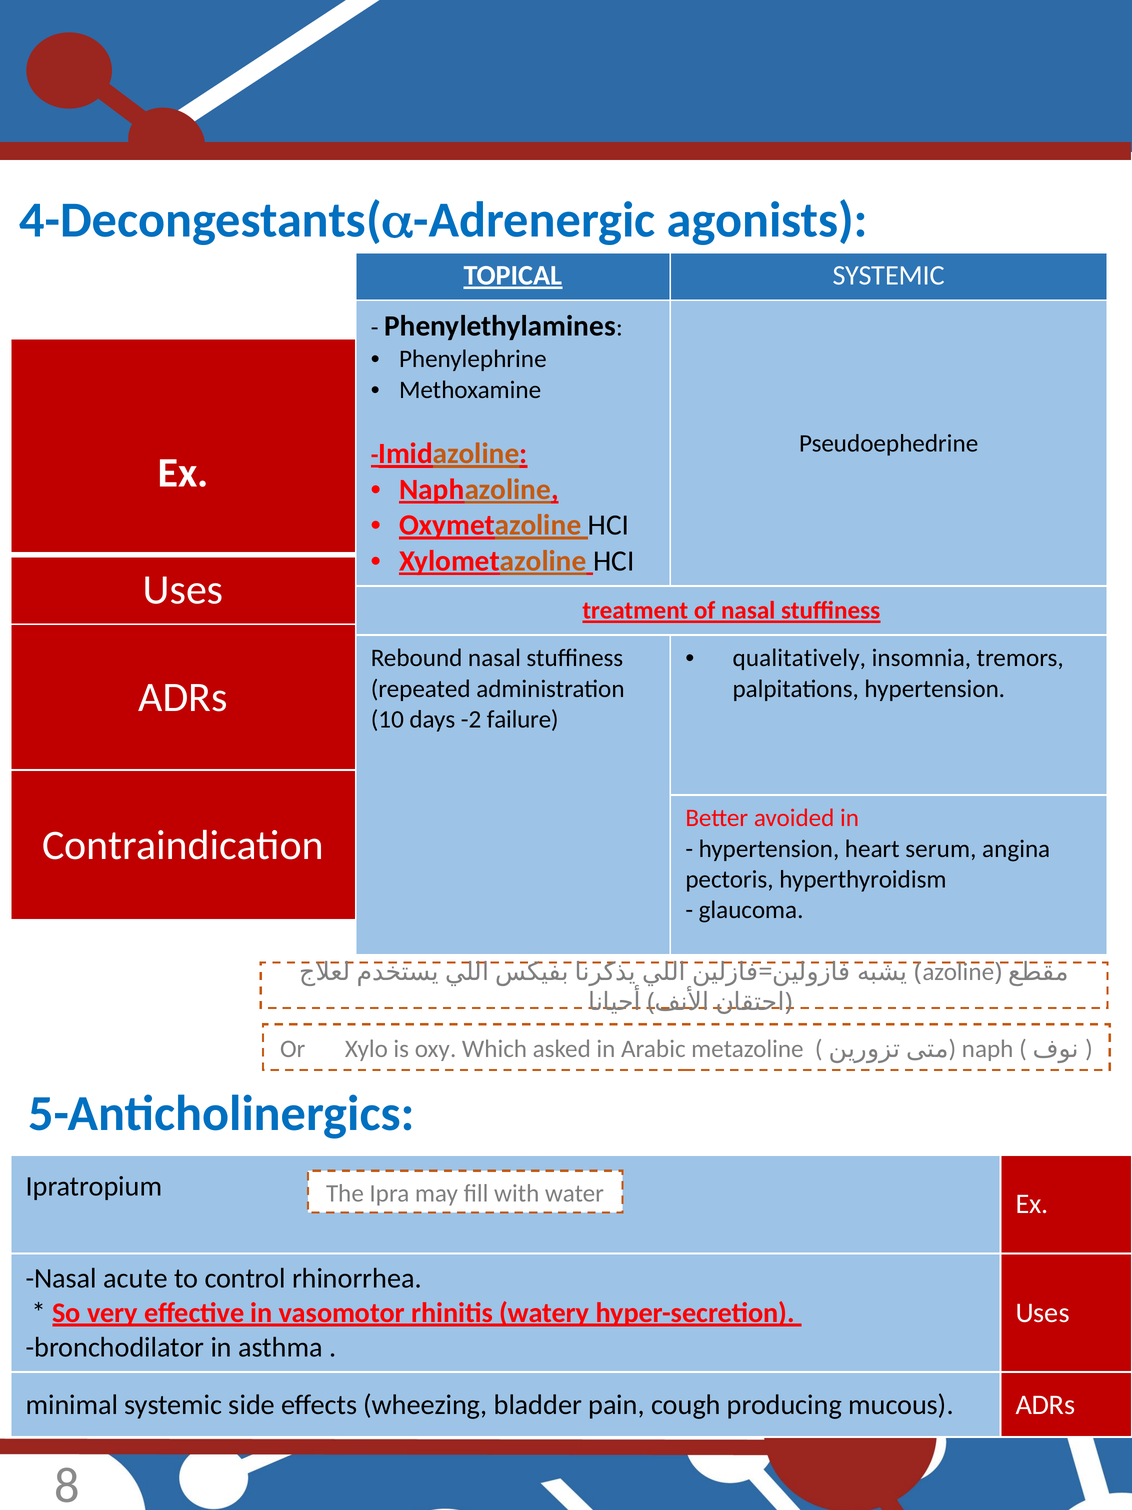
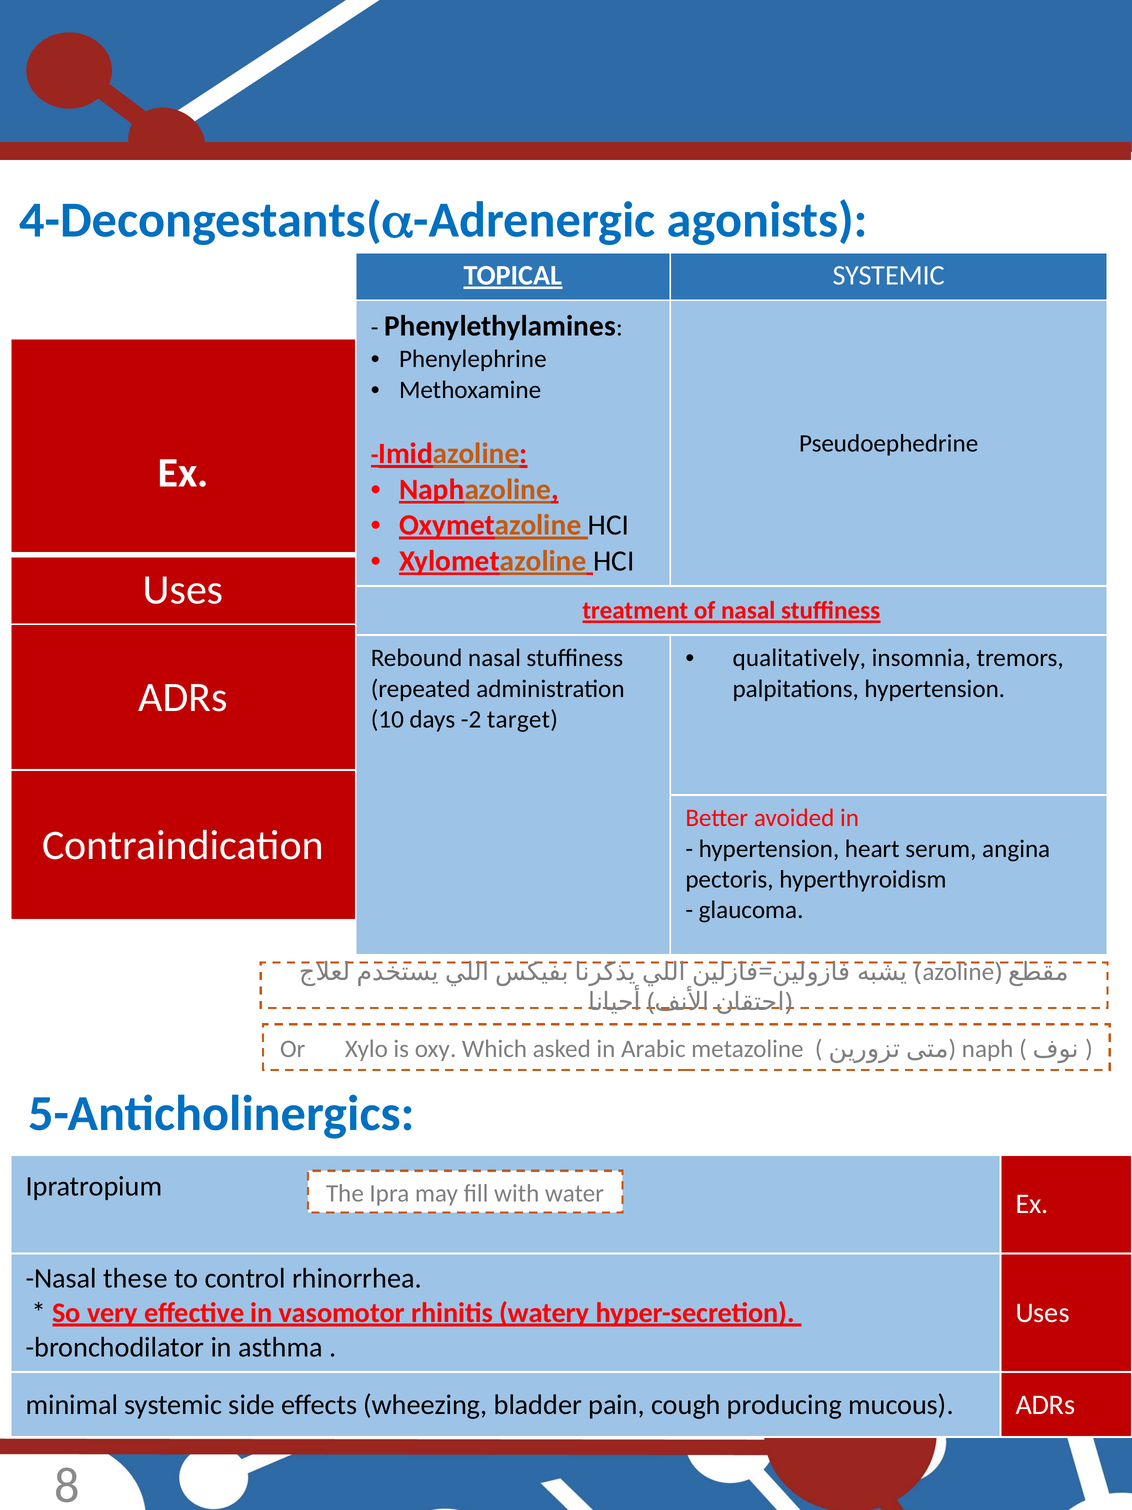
failure: failure -> target
acute: acute -> these
